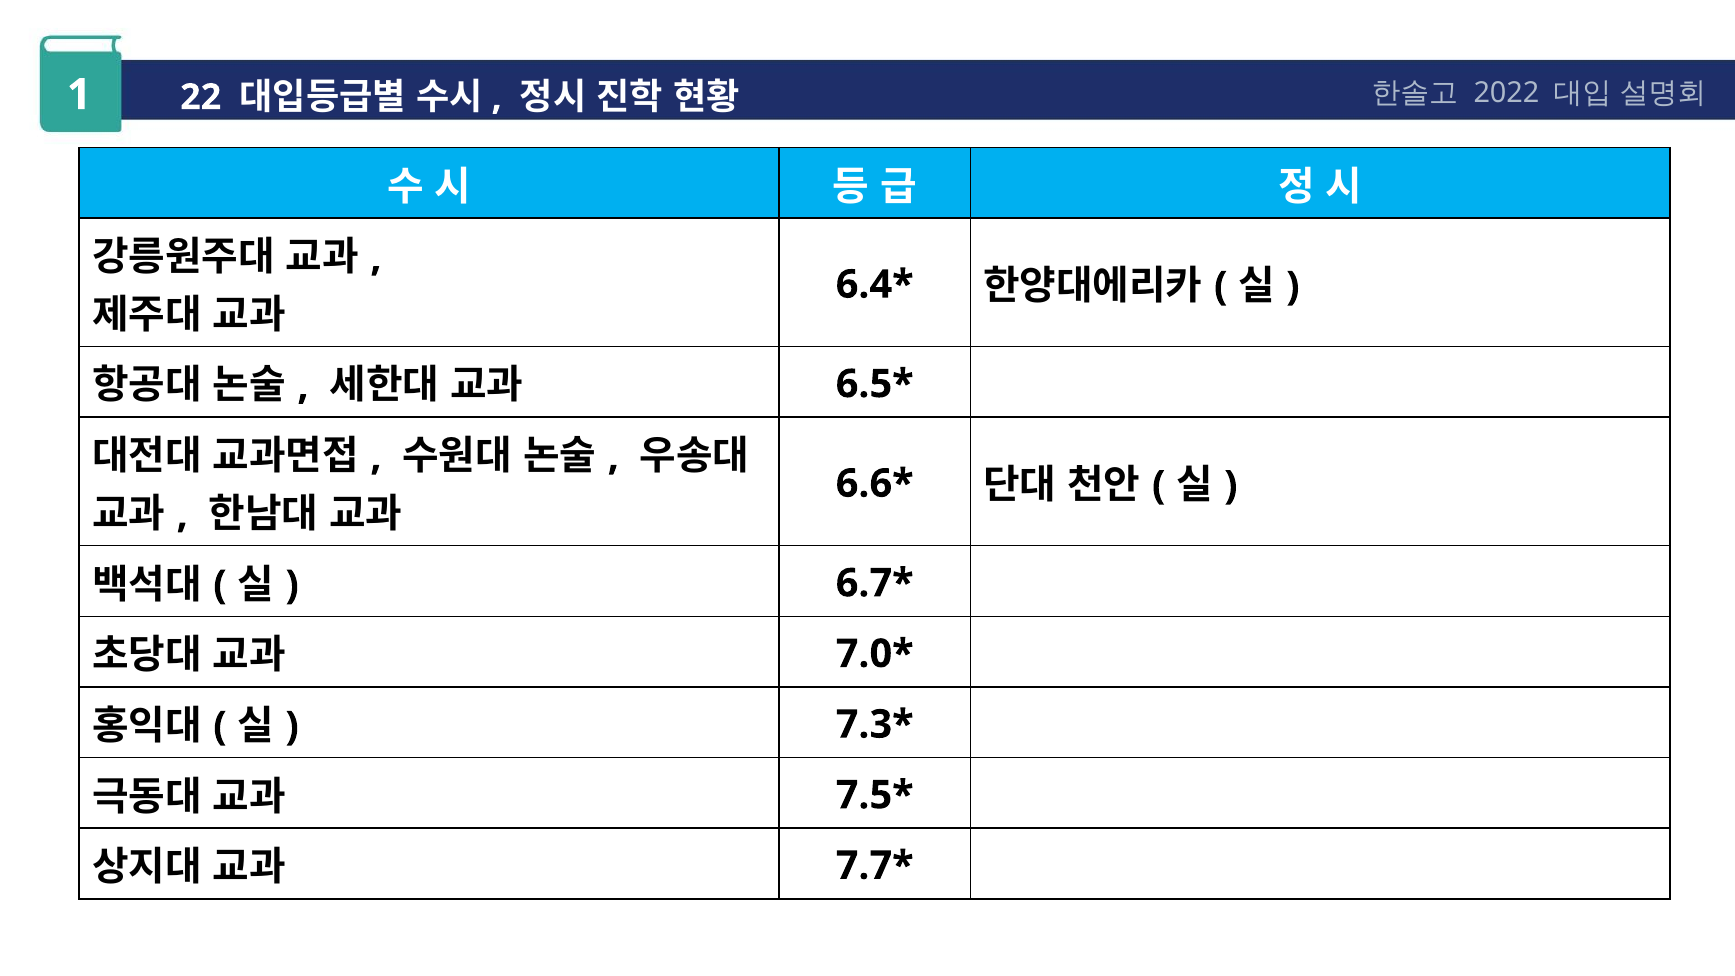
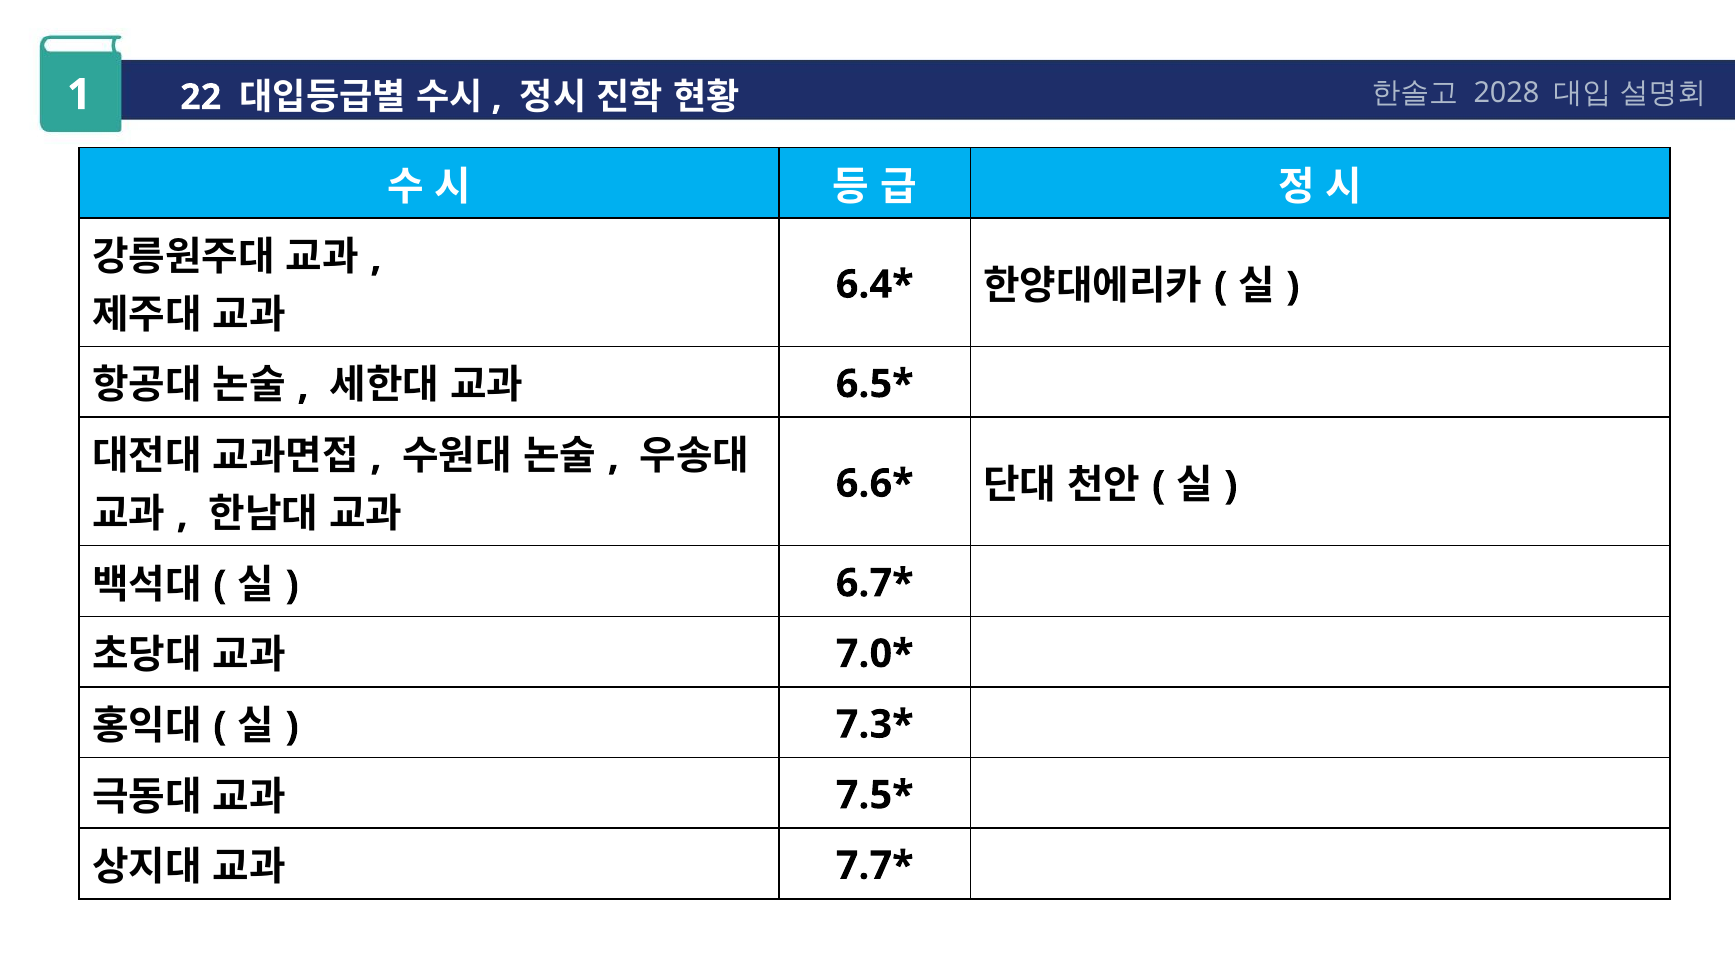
2022: 2022 -> 2028
